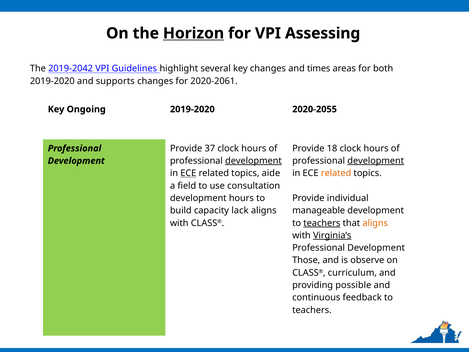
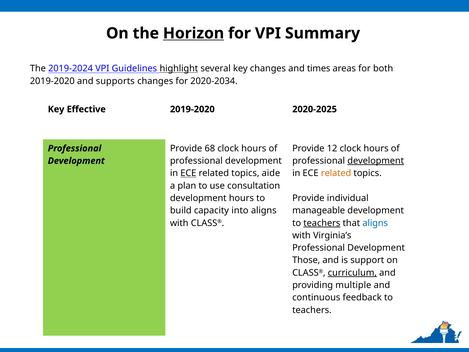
Assessing: Assessing -> Summary
2019-2042: 2019-2042 -> 2019-2024
highlight underline: none -> present
2020-2061: 2020-2061 -> 2020-2034
Ongoing: Ongoing -> Effective
2020-2055: 2020-2055 -> 2020-2025
37: 37 -> 68
18: 18 -> 12
development at (253, 161) underline: present -> none
field: field -> plan
lack: lack -> into
aligns at (375, 223) colour: orange -> blue
Virginia’s underline: present -> none
observe: observe -> support
curriculum underline: none -> present
possible: possible -> multiple
